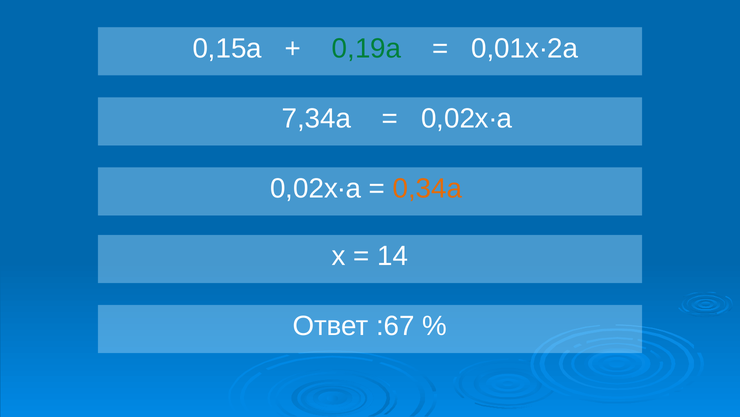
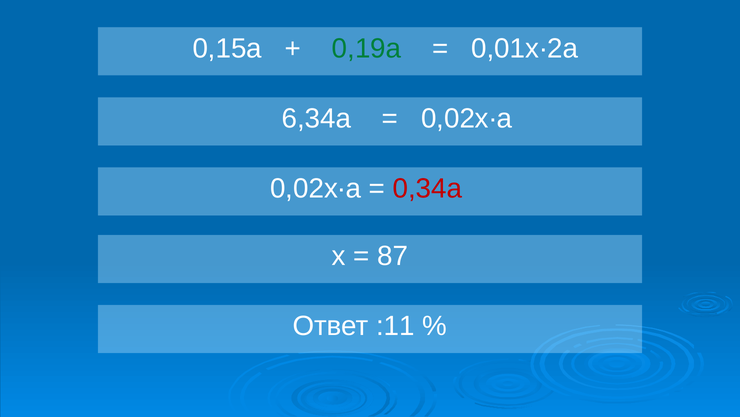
7,34а: 7,34а -> 6,34а
0,34а colour: orange -> red
14: 14 -> 87
:67: :67 -> :11
